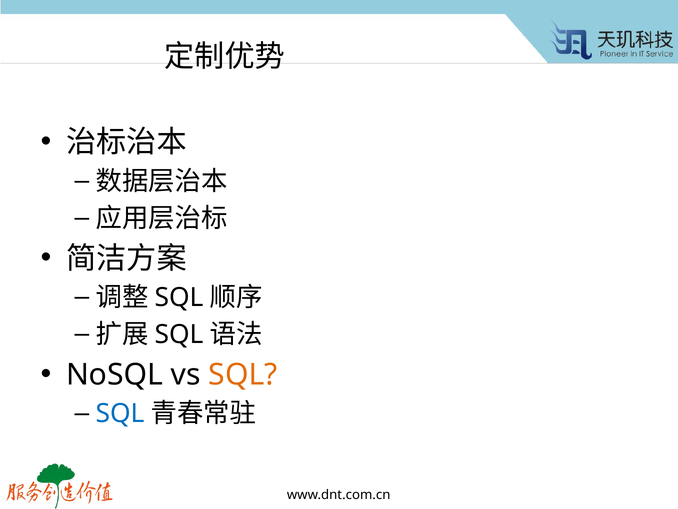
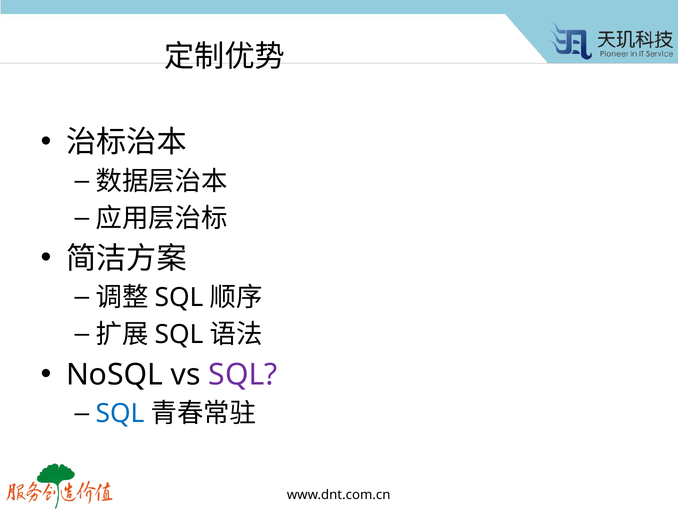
SQL at (243, 374) colour: orange -> purple
